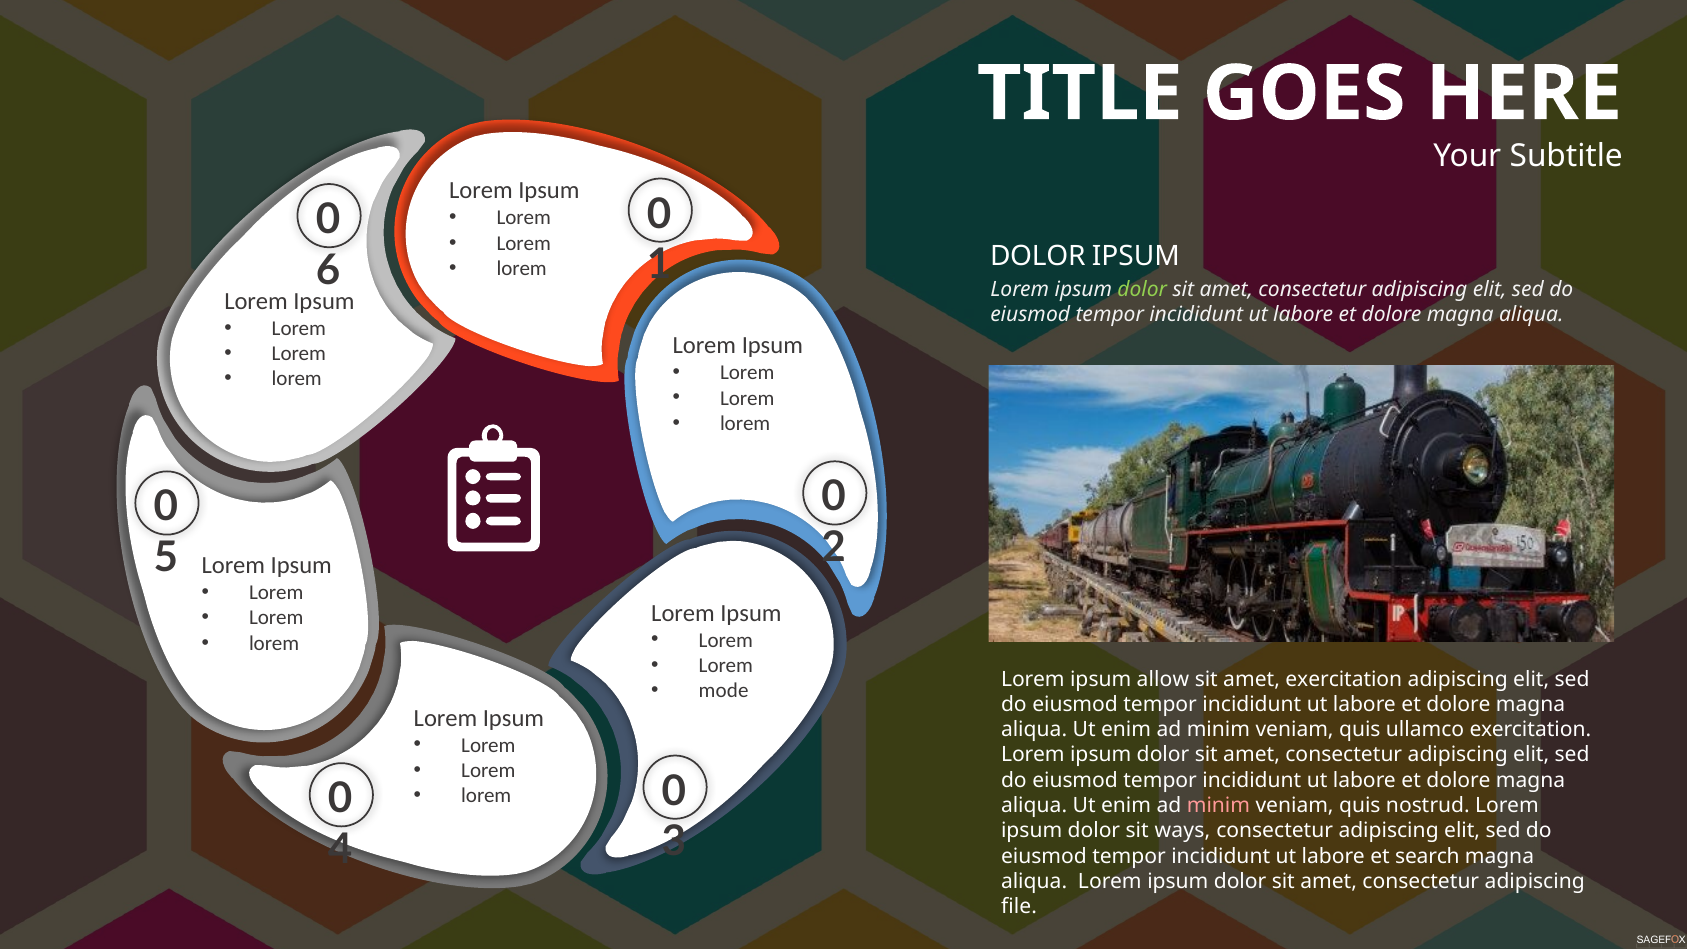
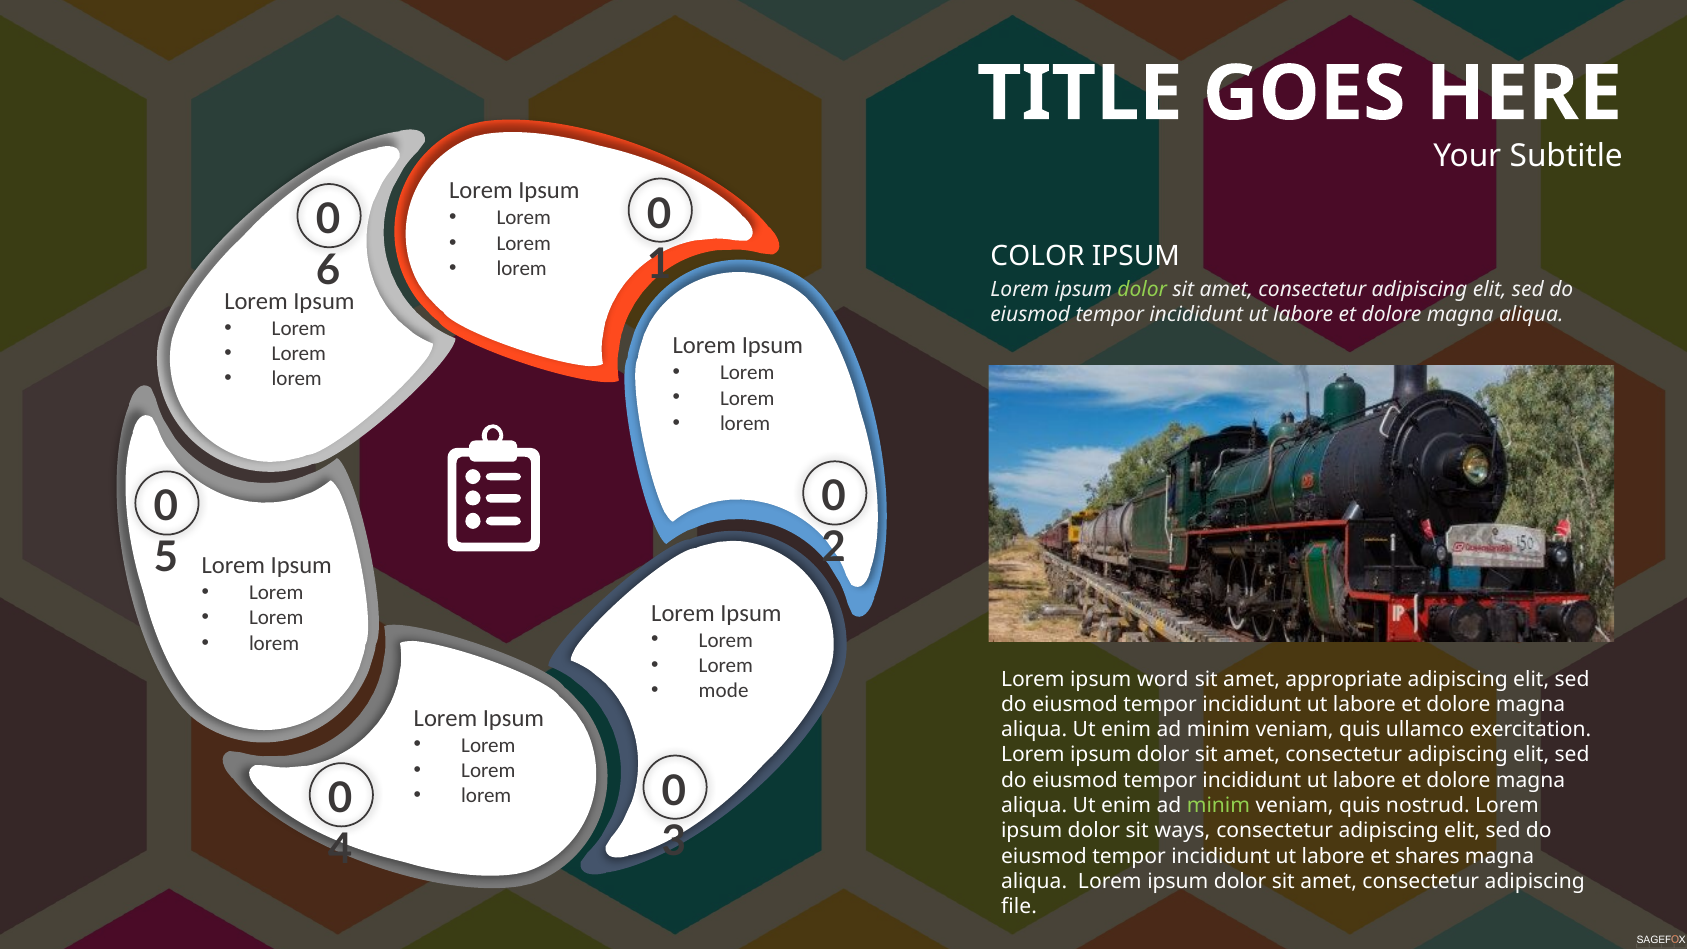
DOLOR at (1038, 256): DOLOR -> COLOR
allow: allow -> word
amet exercitation: exercitation -> appropriate
minim at (1218, 806) colour: pink -> light green
search: search -> shares
